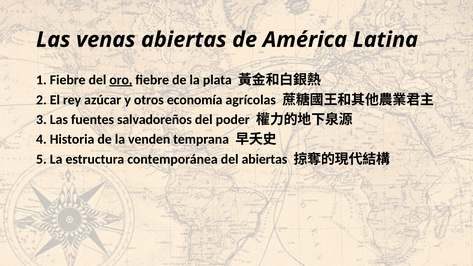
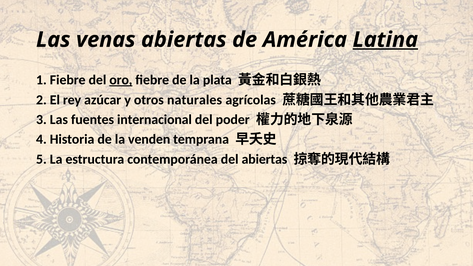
Latina underline: none -> present
economía: economía -> naturales
salvadoreños: salvadoreños -> internacional
